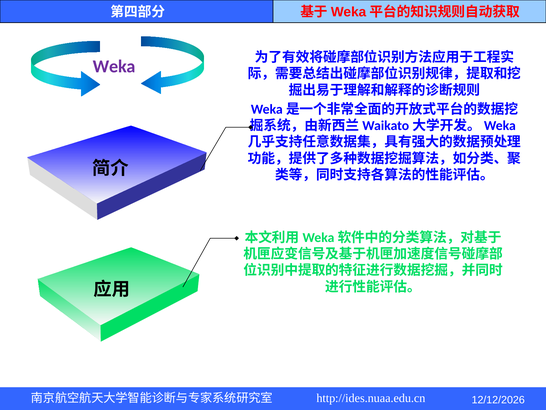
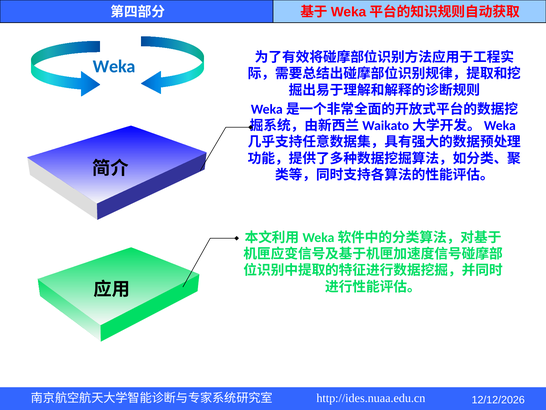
Weka colour: purple -> blue
